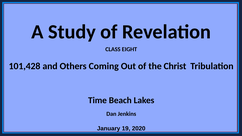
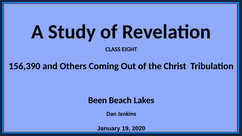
101,428: 101,428 -> 156,390
Time: Time -> Been
